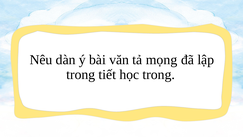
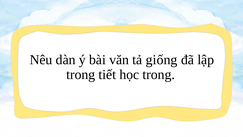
mọng: mọng -> giống
